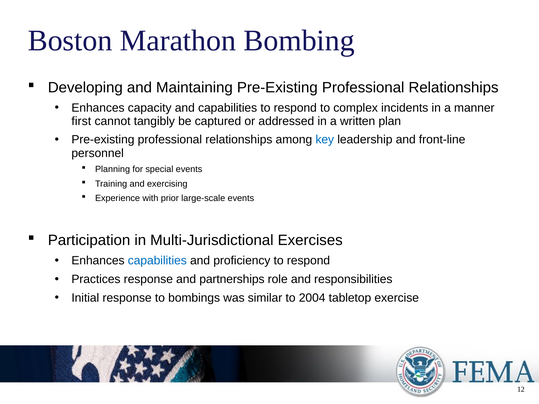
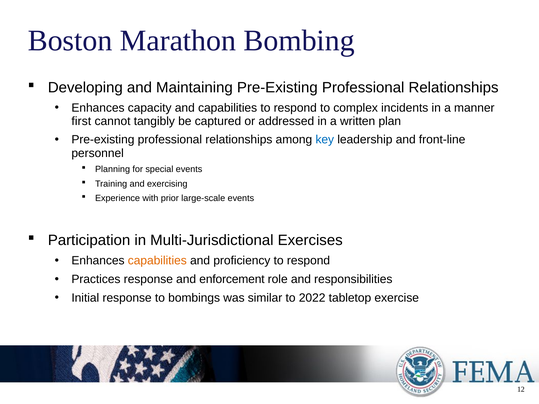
capabilities at (157, 261) colour: blue -> orange
partnerships: partnerships -> enforcement
2004: 2004 -> 2022
